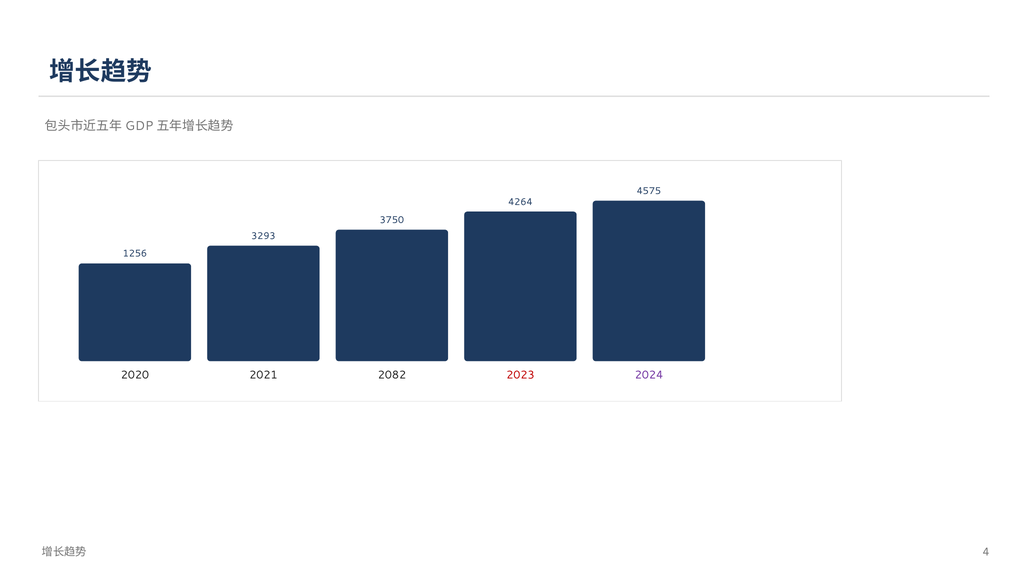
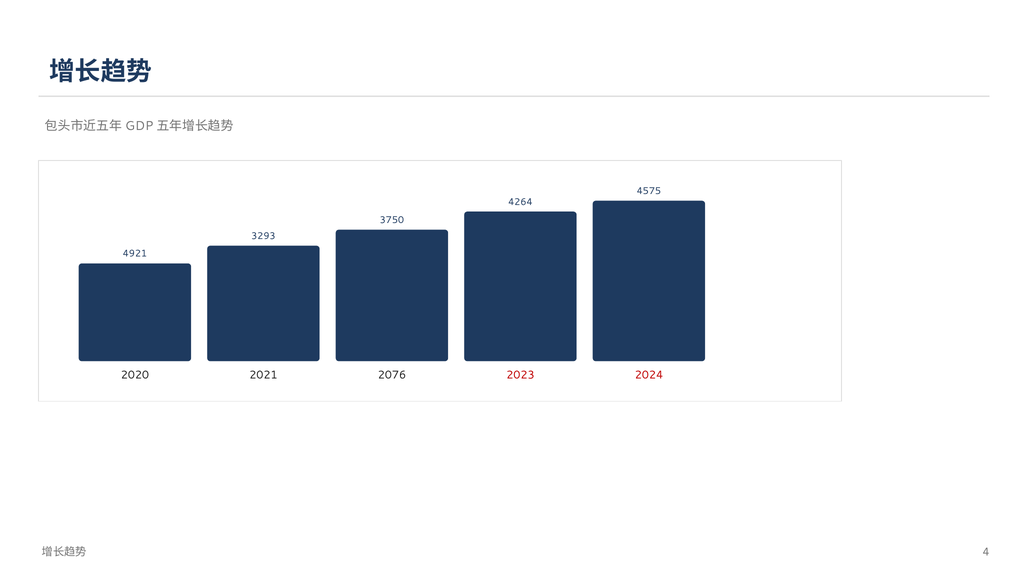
1256: 1256 -> 4921
2082: 2082 -> 2076
2024 colour: purple -> red
